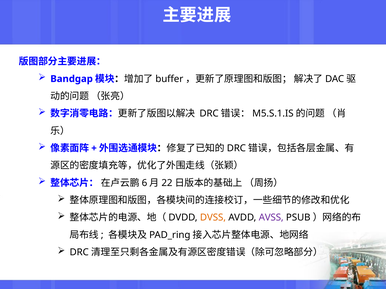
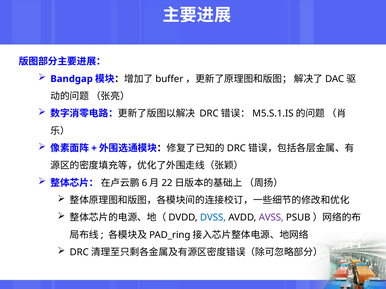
DVSS colour: orange -> blue
